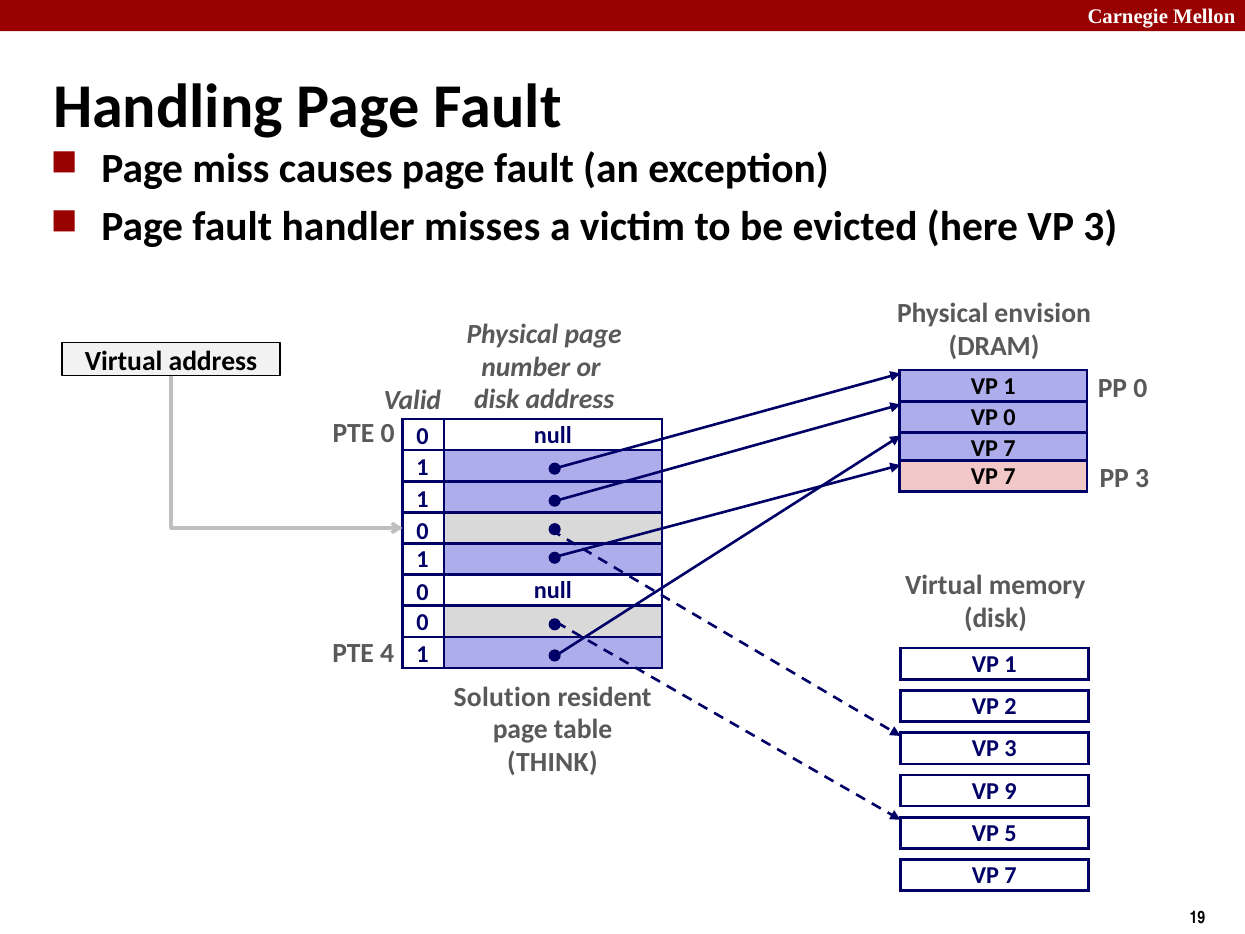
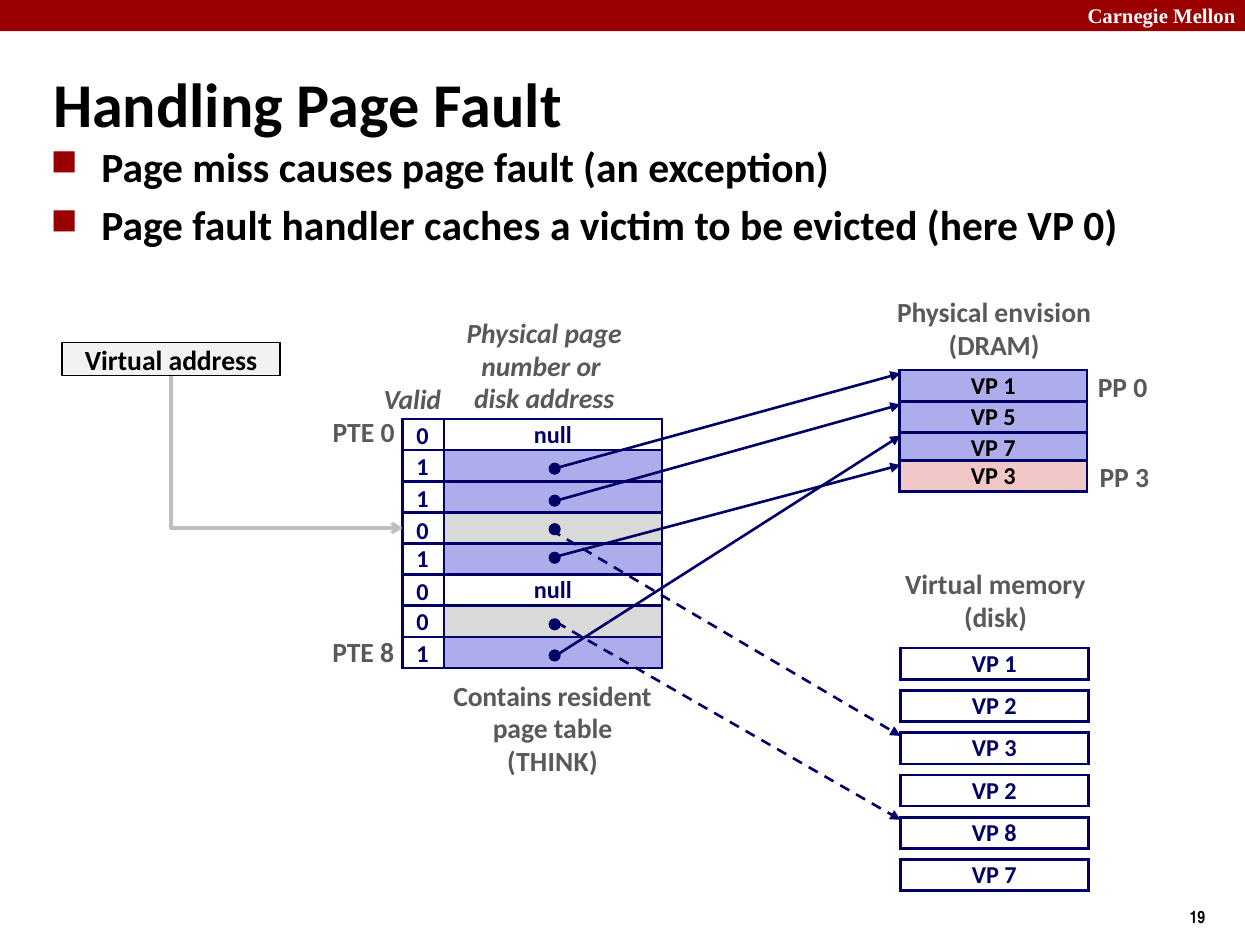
misses: misses -> caches
here VP 3: 3 -> 0
VP 0: 0 -> 5
7 at (1009, 477): 7 -> 3
PTE 4: 4 -> 8
Solution: Solution -> Contains
9 at (1011, 791): 9 -> 2
VP 5: 5 -> 8
